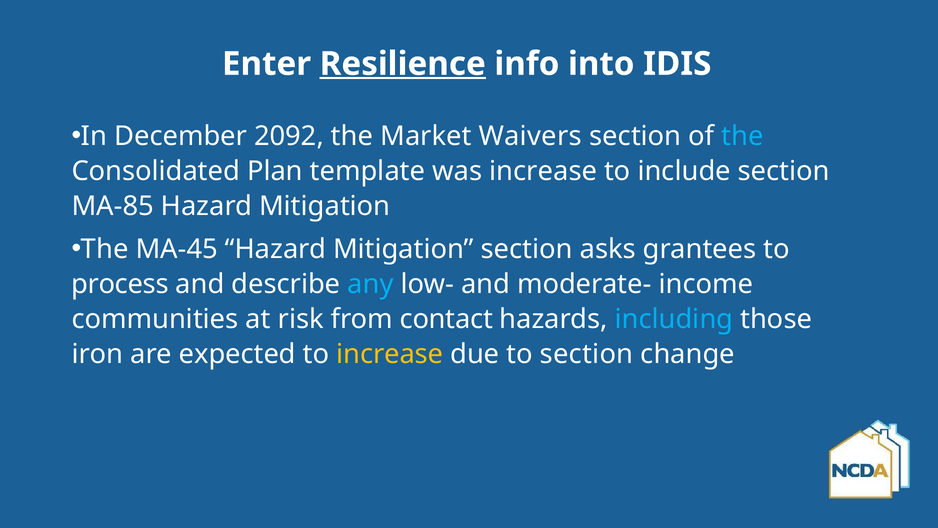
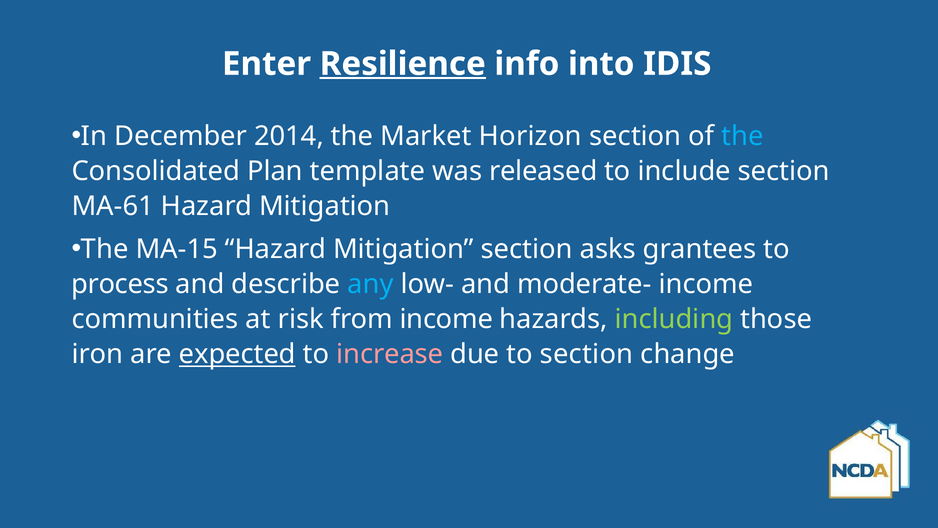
2092: 2092 -> 2014
Waivers: Waivers -> Horizon
was increase: increase -> released
MA-85: MA-85 -> MA-61
MA-45: MA-45 -> MA-15
from contact: contact -> income
including colour: light blue -> light green
expected underline: none -> present
increase at (390, 354) colour: yellow -> pink
